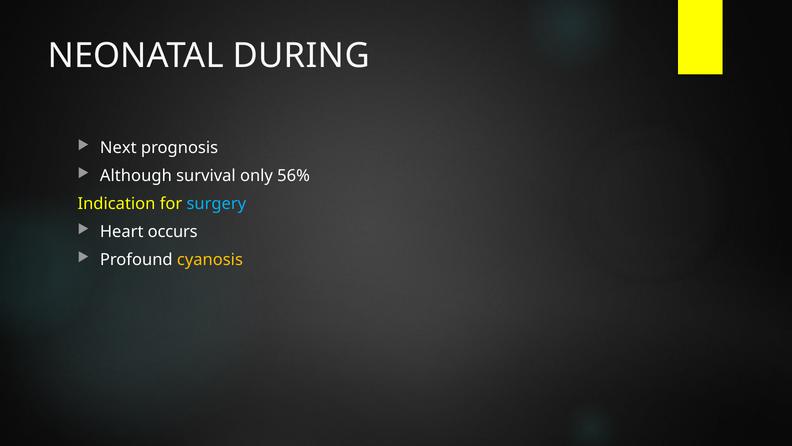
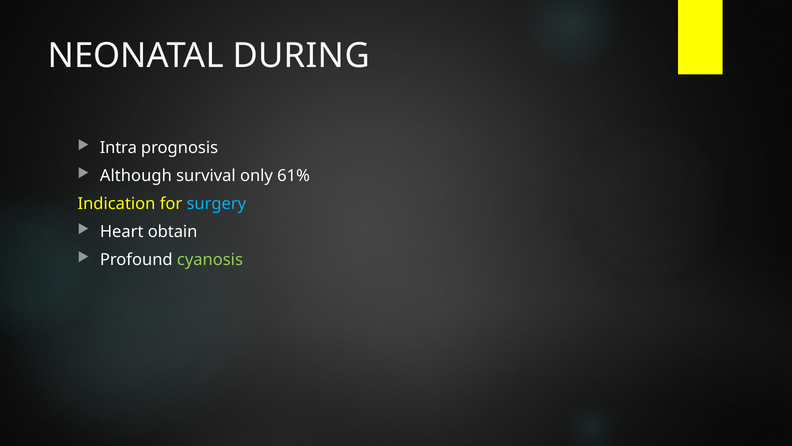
Next: Next -> Intra
56%: 56% -> 61%
occurs: occurs -> obtain
cyanosis colour: yellow -> light green
